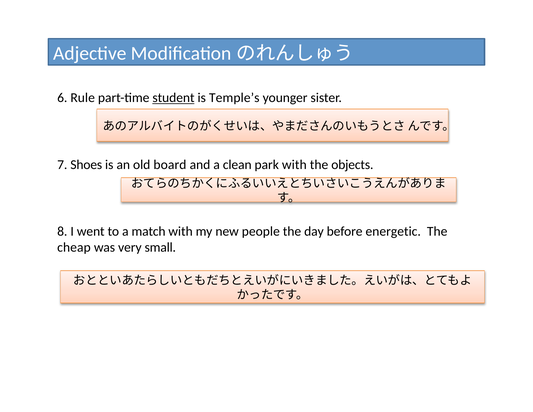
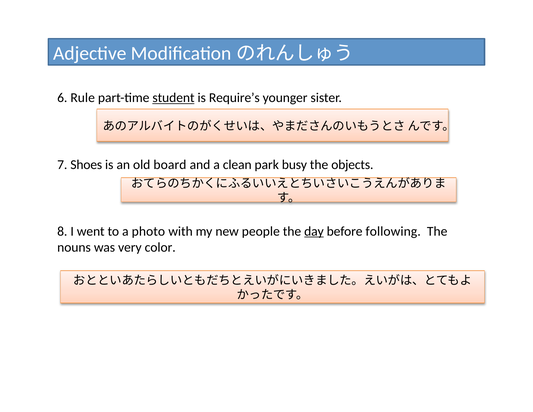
Temple’s: Temple’s -> Require’s
park with: with -> busy
match: match -> photo
day underline: none -> present
energetic: energetic -> following
cheap: cheap -> nouns
small: small -> color
